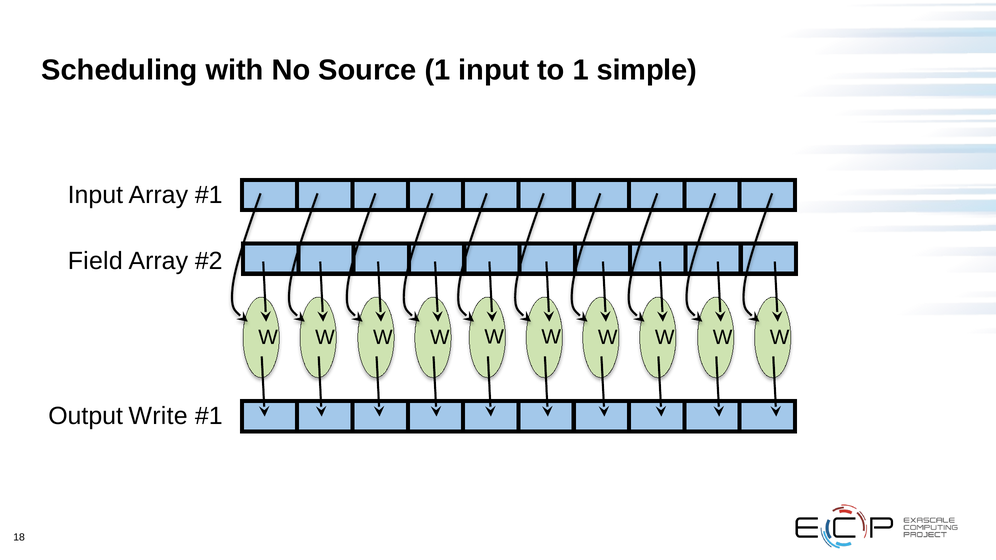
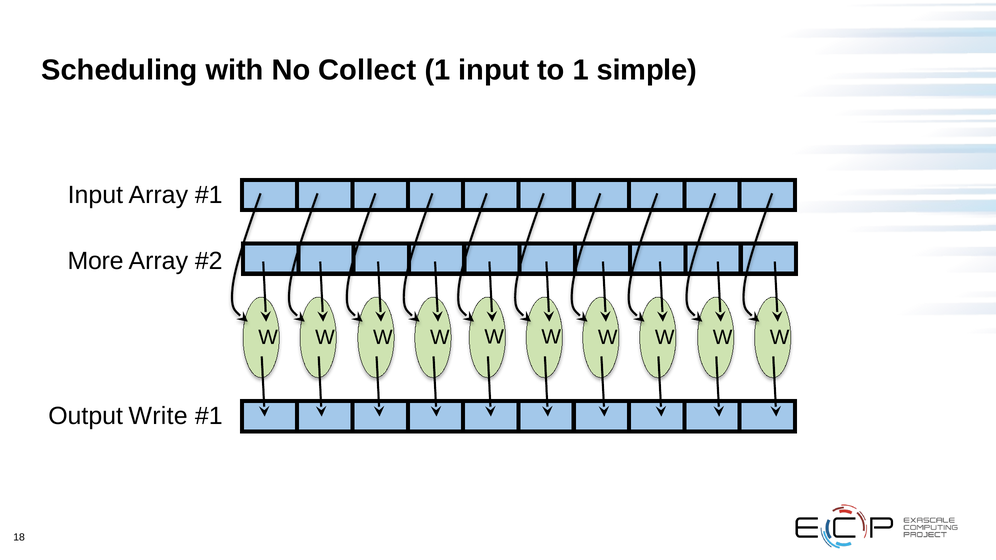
Source: Source -> Collect
Field: Field -> More
